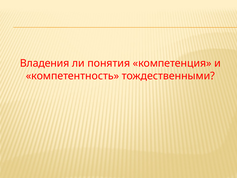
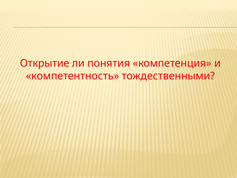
Владения: Владения -> Открытие
